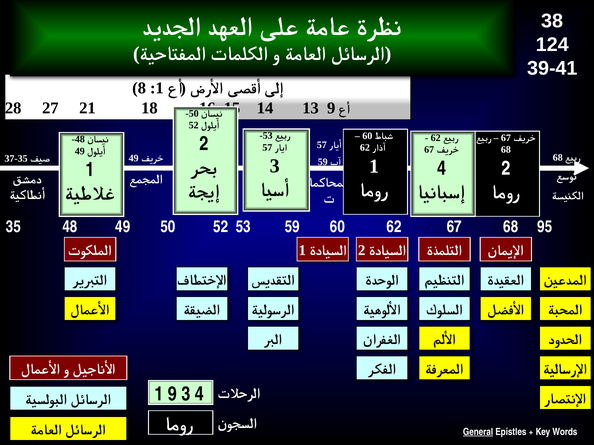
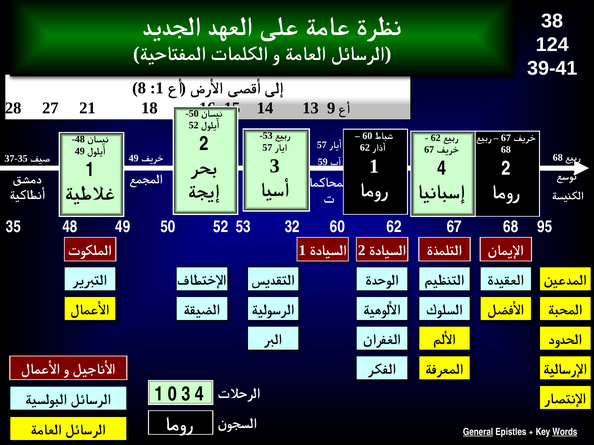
53 59: 59 -> 32
1 9: 9 -> 0
Words underline: none -> present
